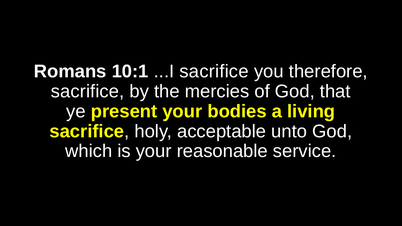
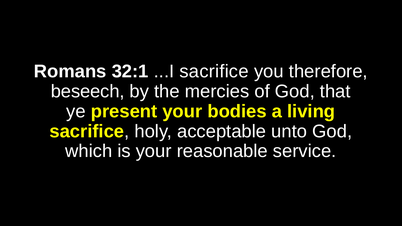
10:1: 10:1 -> 32:1
sacrifice at (88, 91): sacrifice -> beseech
